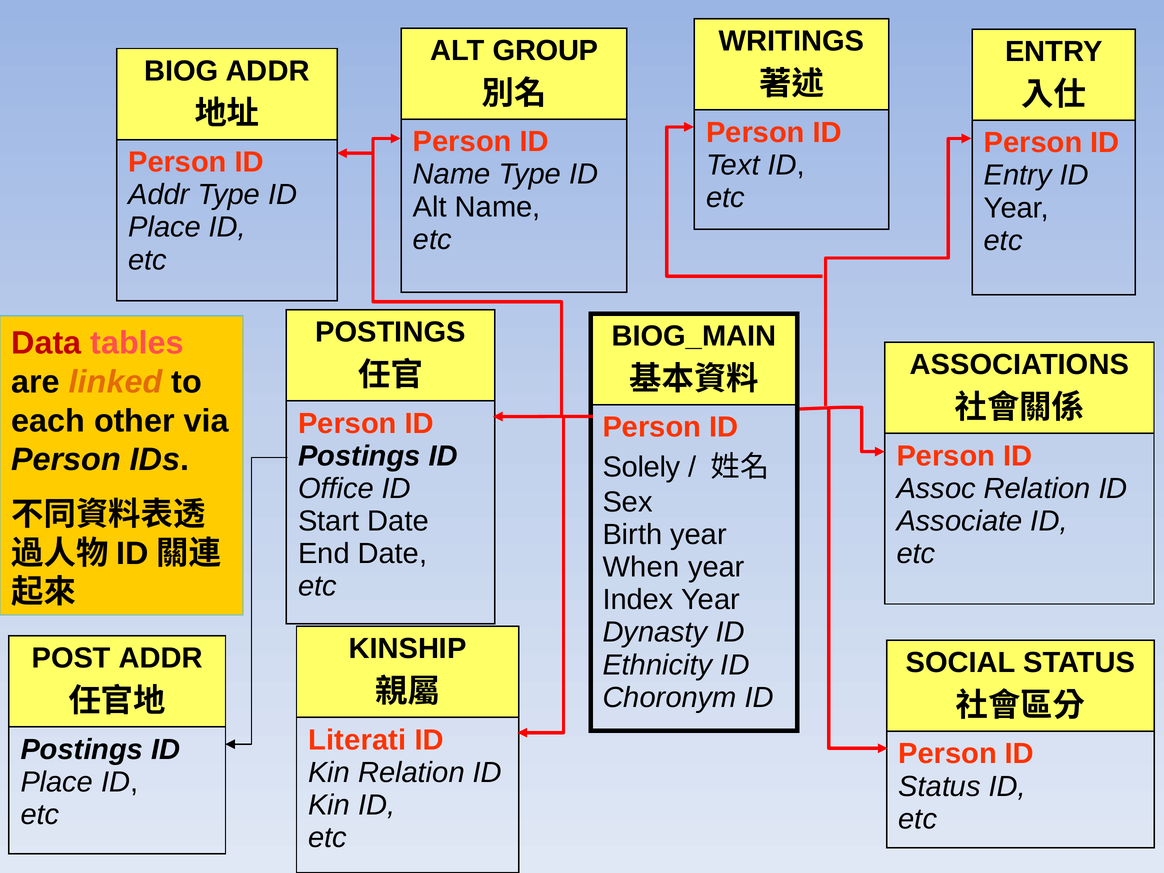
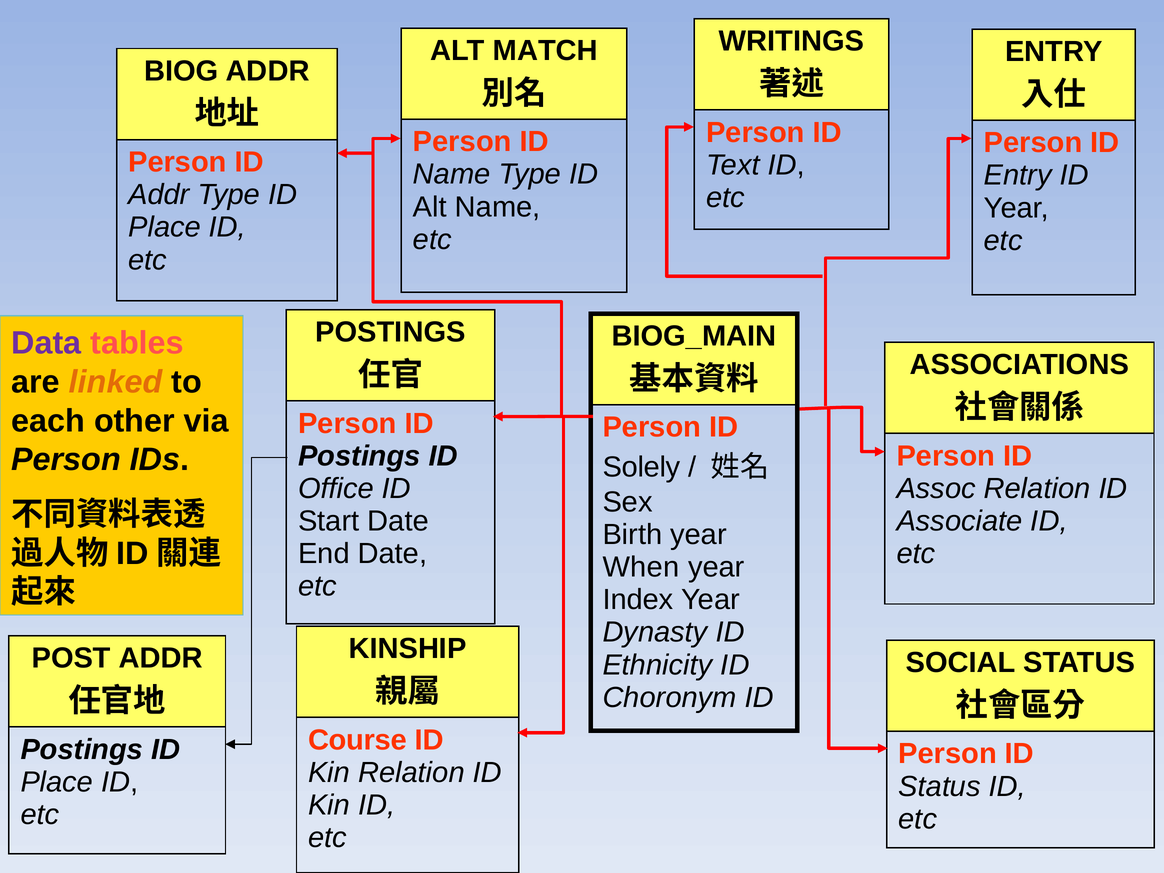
GROUP: GROUP -> MATCH
Data colour: red -> purple
Literati: Literati -> Course
